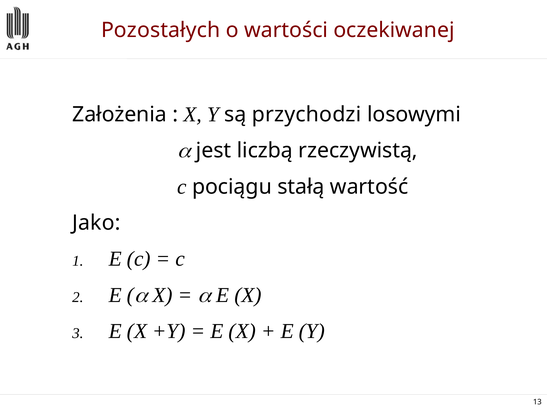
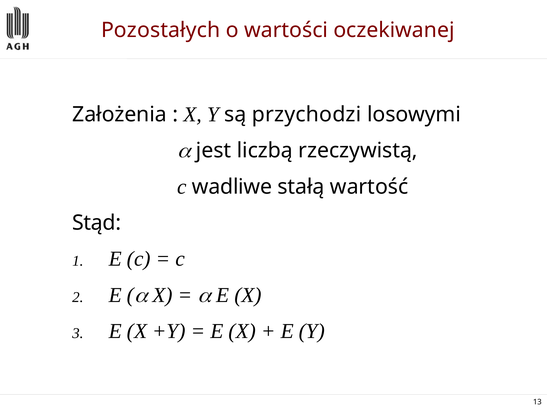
pociągu: pociągu -> wadliwe
Jako: Jako -> Stąd
